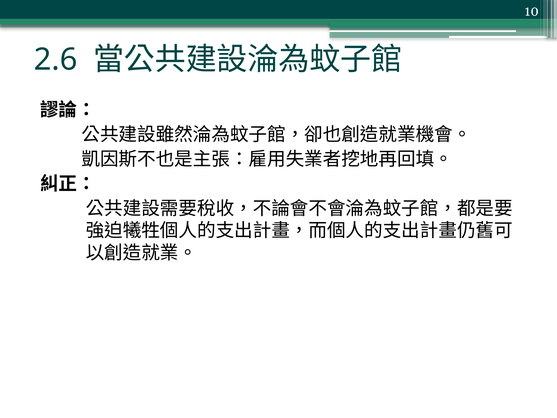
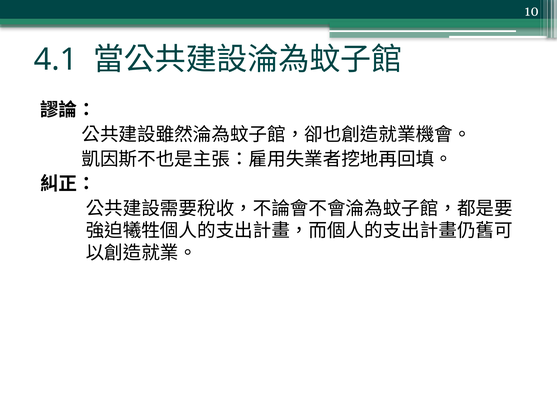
2.6: 2.6 -> 4.1
